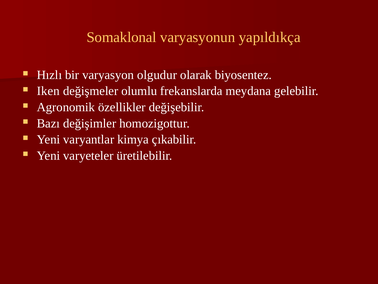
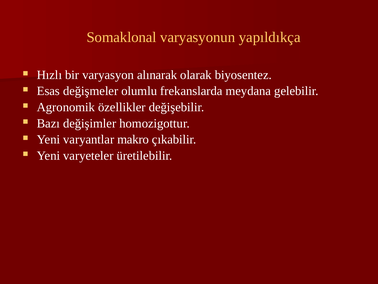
olgudur: olgudur -> alınarak
Iken: Iken -> Esas
kimya: kimya -> makro
